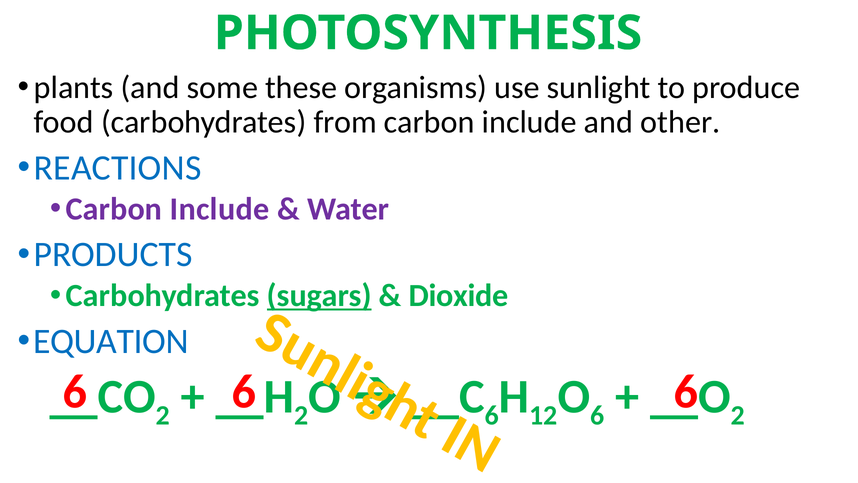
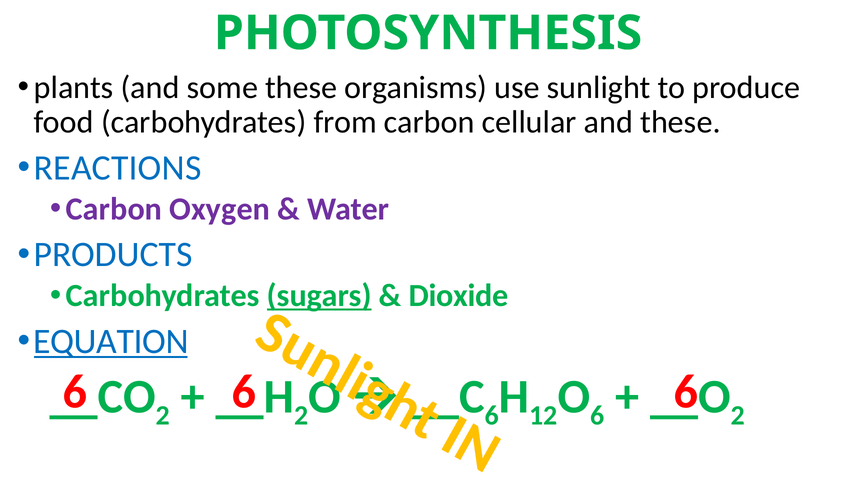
from carbon include: include -> cellular
and other: other -> these
Include at (220, 209): Include -> Oxygen
EQUATION underline: none -> present
